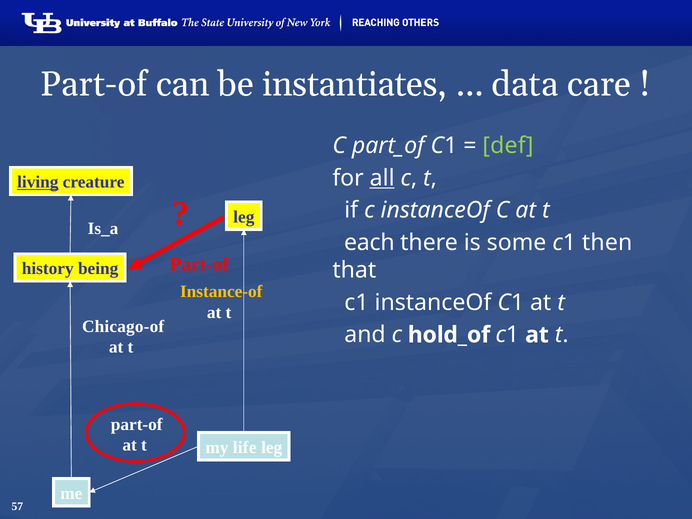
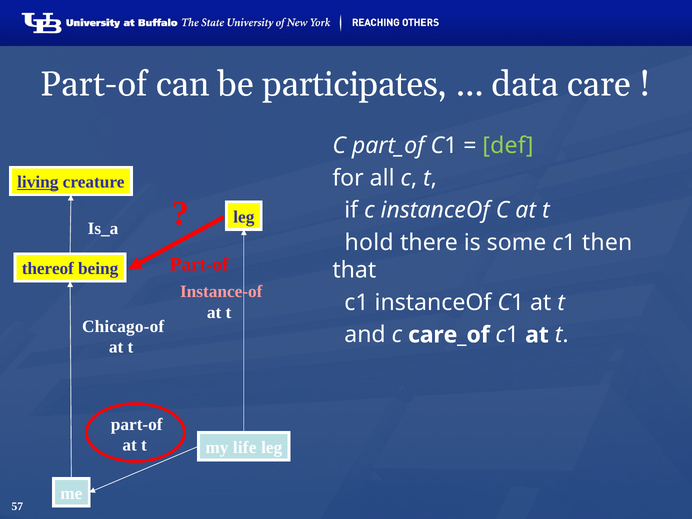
instantiates: instantiates -> participates
all underline: present -> none
each: each -> hold
history: history -> thereof
Instance-of colour: yellow -> pink
hold_of: hold_of -> care_of
